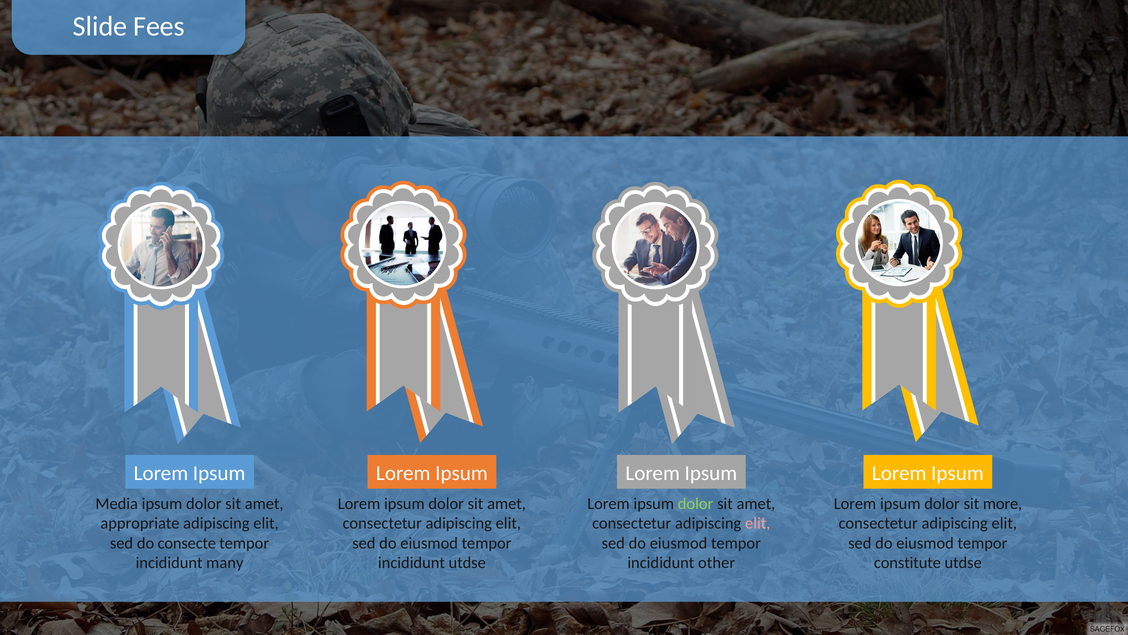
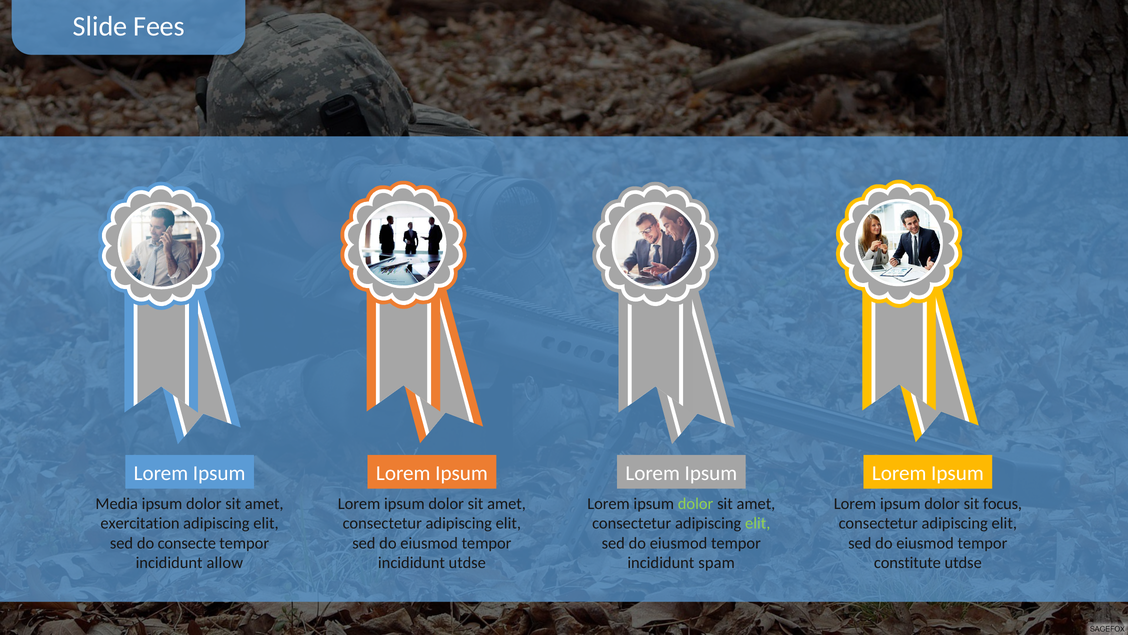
more: more -> focus
appropriate: appropriate -> exercitation
elit at (758, 523) colour: pink -> light green
many: many -> allow
other: other -> spam
